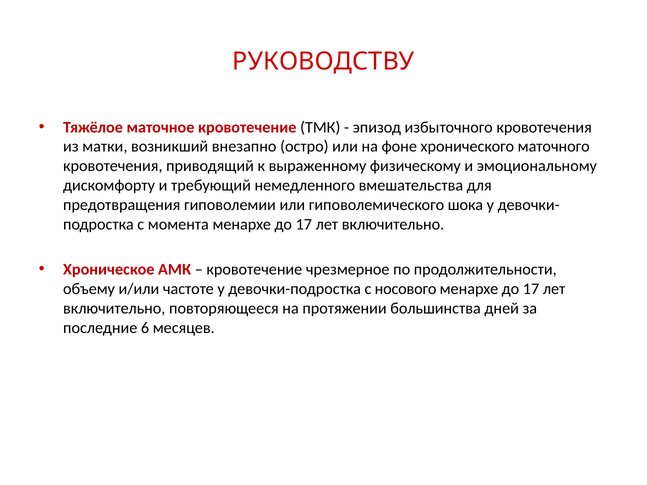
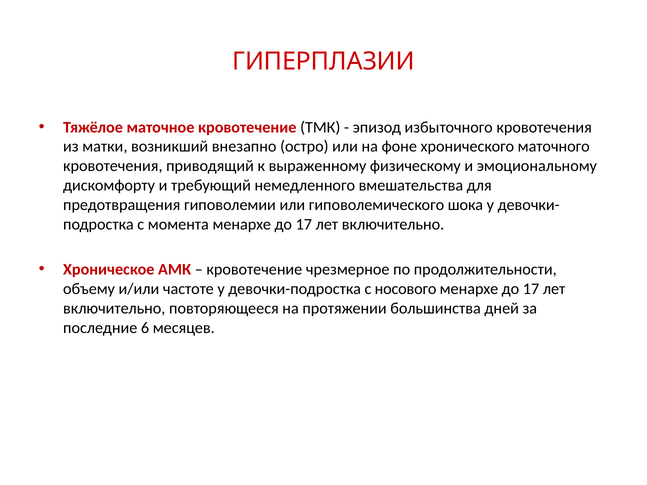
РУКОВОДСТВУ: РУКОВОДСТВУ -> ГИПЕРПЛАЗИИ
